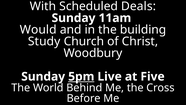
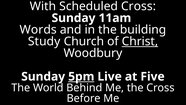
Scheduled Deals: Deals -> Cross
Would: Would -> Words
Christ underline: none -> present
